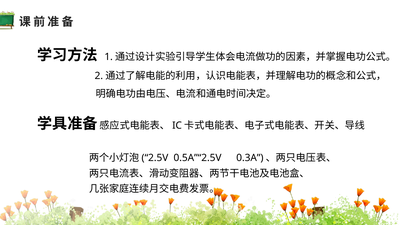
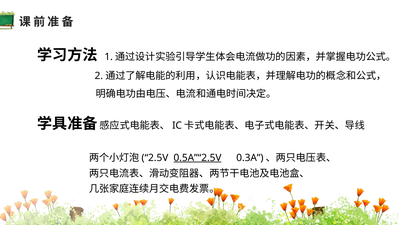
0.5A”“2.5V underline: none -> present
